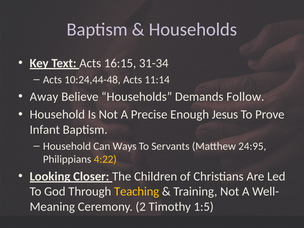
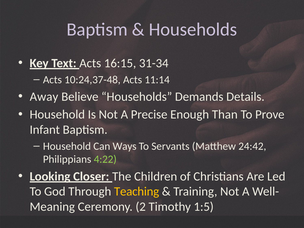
10:24,44-48: 10:24,44-48 -> 10:24,37-48
Follow: Follow -> Details
Jesus: Jesus -> Than
24:95: 24:95 -> 24:42
4:22 colour: yellow -> light green
